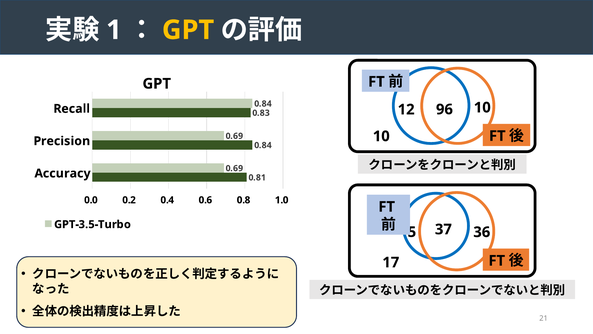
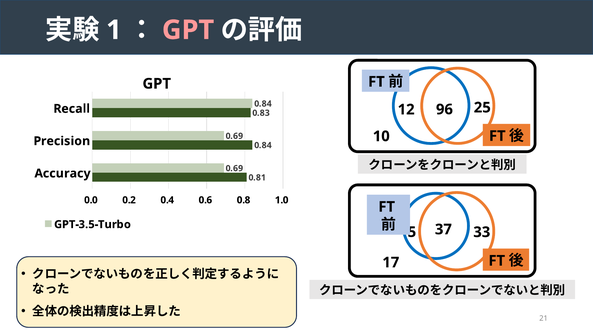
GPT at (188, 30) colour: yellow -> pink
96 10: 10 -> 25
36: 36 -> 33
